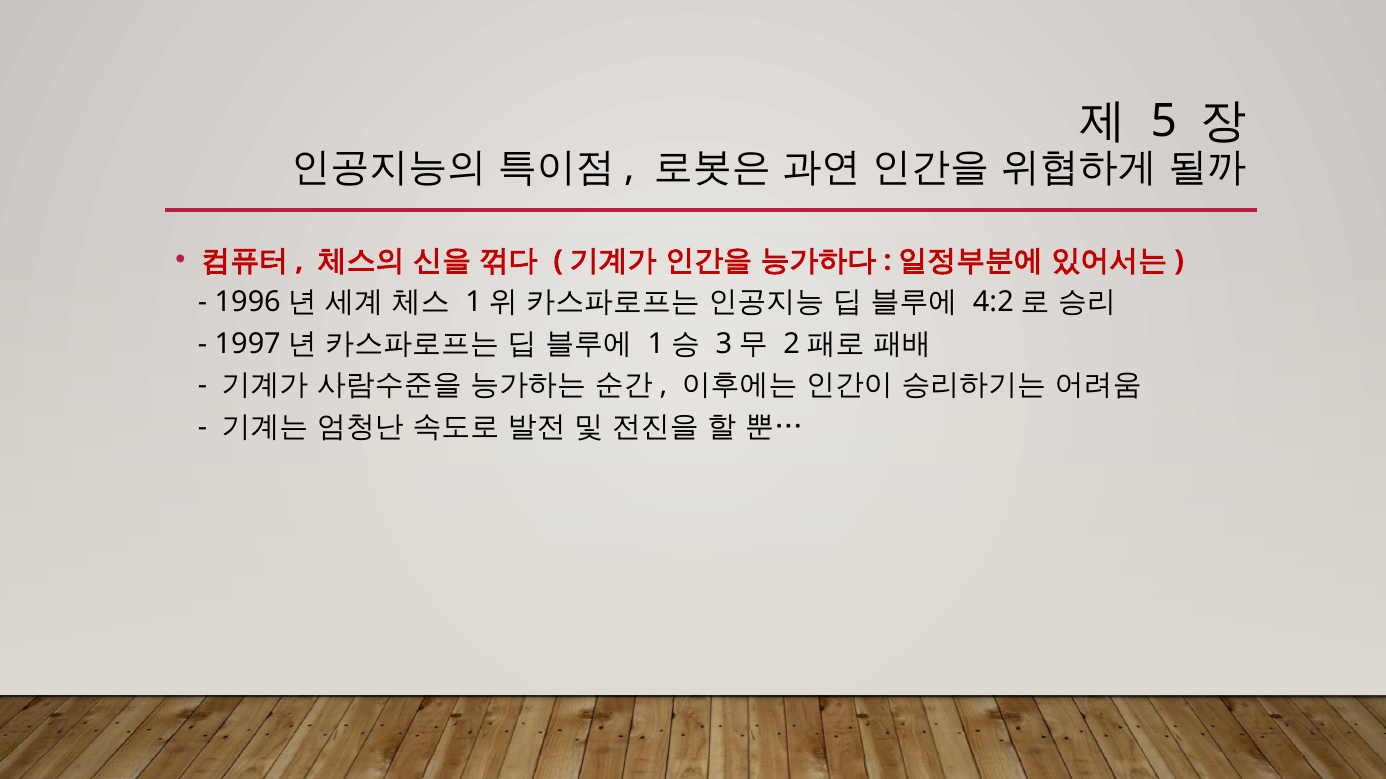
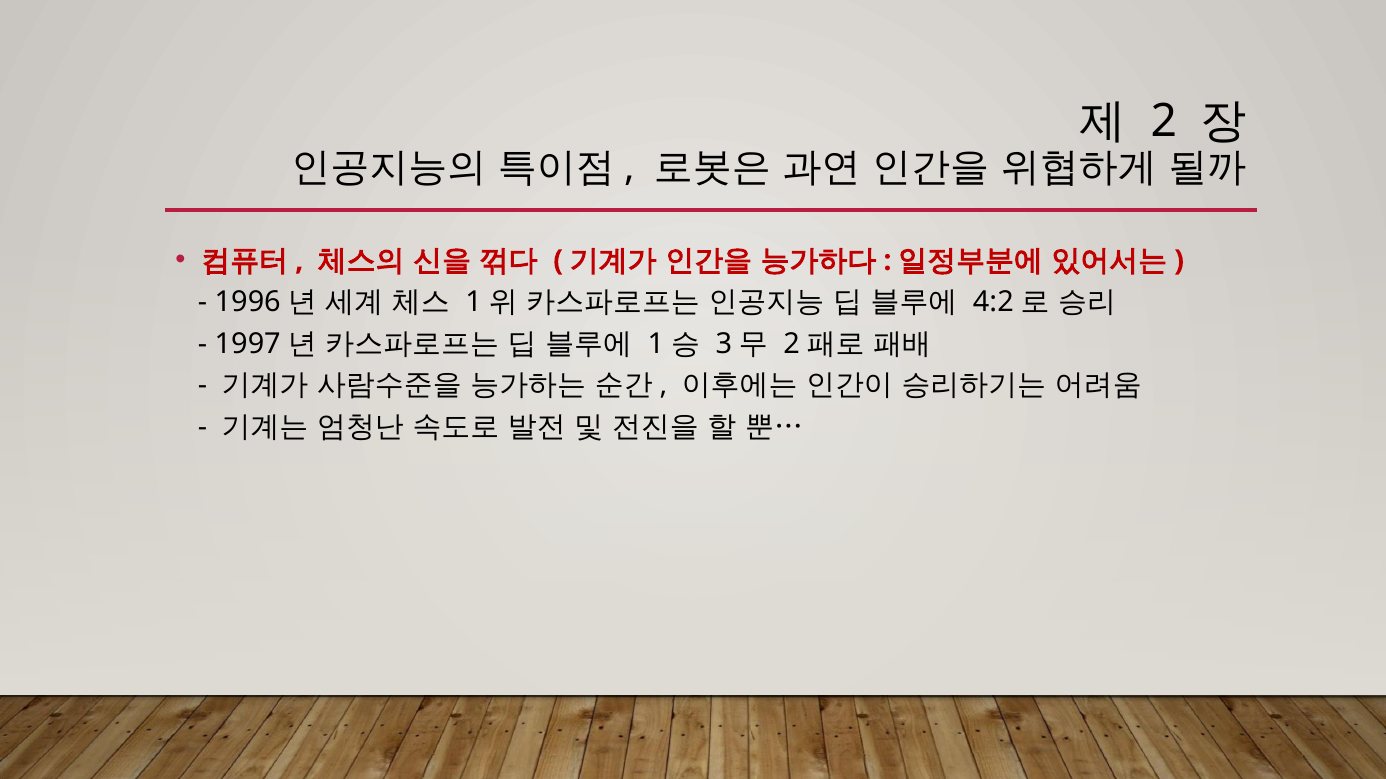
5: 5 -> 2
